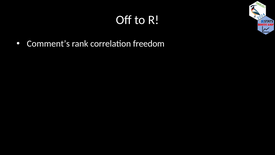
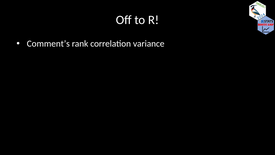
freedom: freedom -> variance
